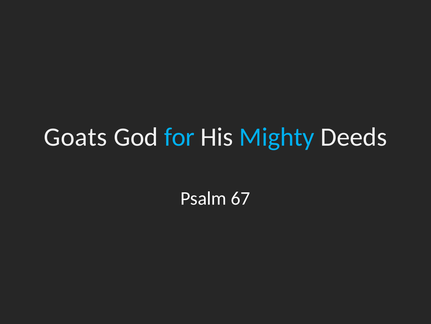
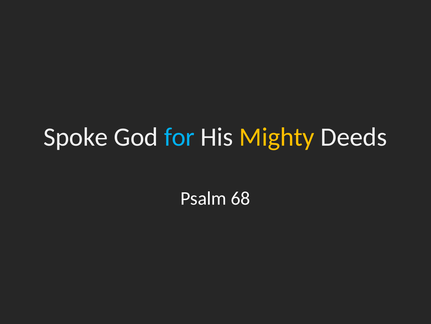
Goats: Goats -> Spoke
Mighty colour: light blue -> yellow
67: 67 -> 68
